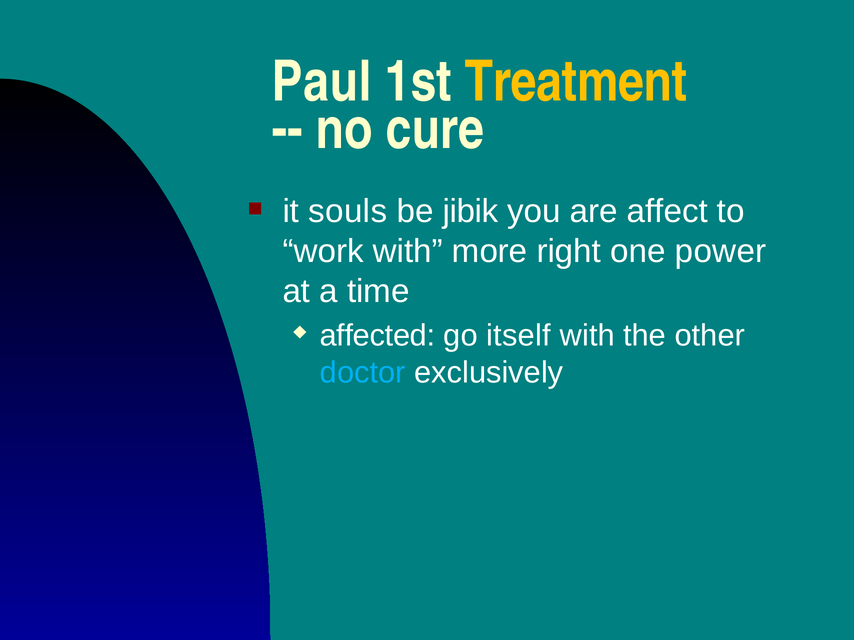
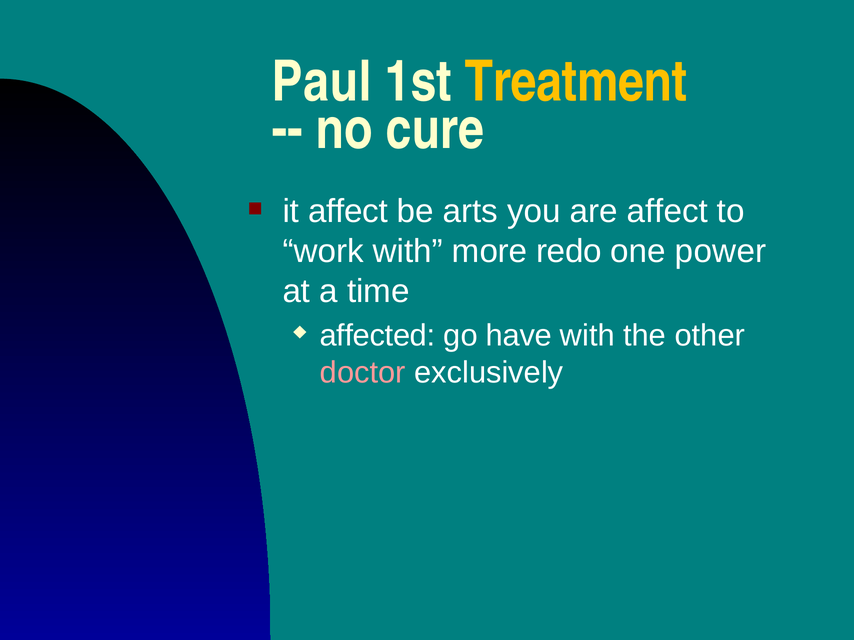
it souls: souls -> affect
jibik: jibik -> arts
right: right -> redo
itself: itself -> have
doctor colour: light blue -> pink
